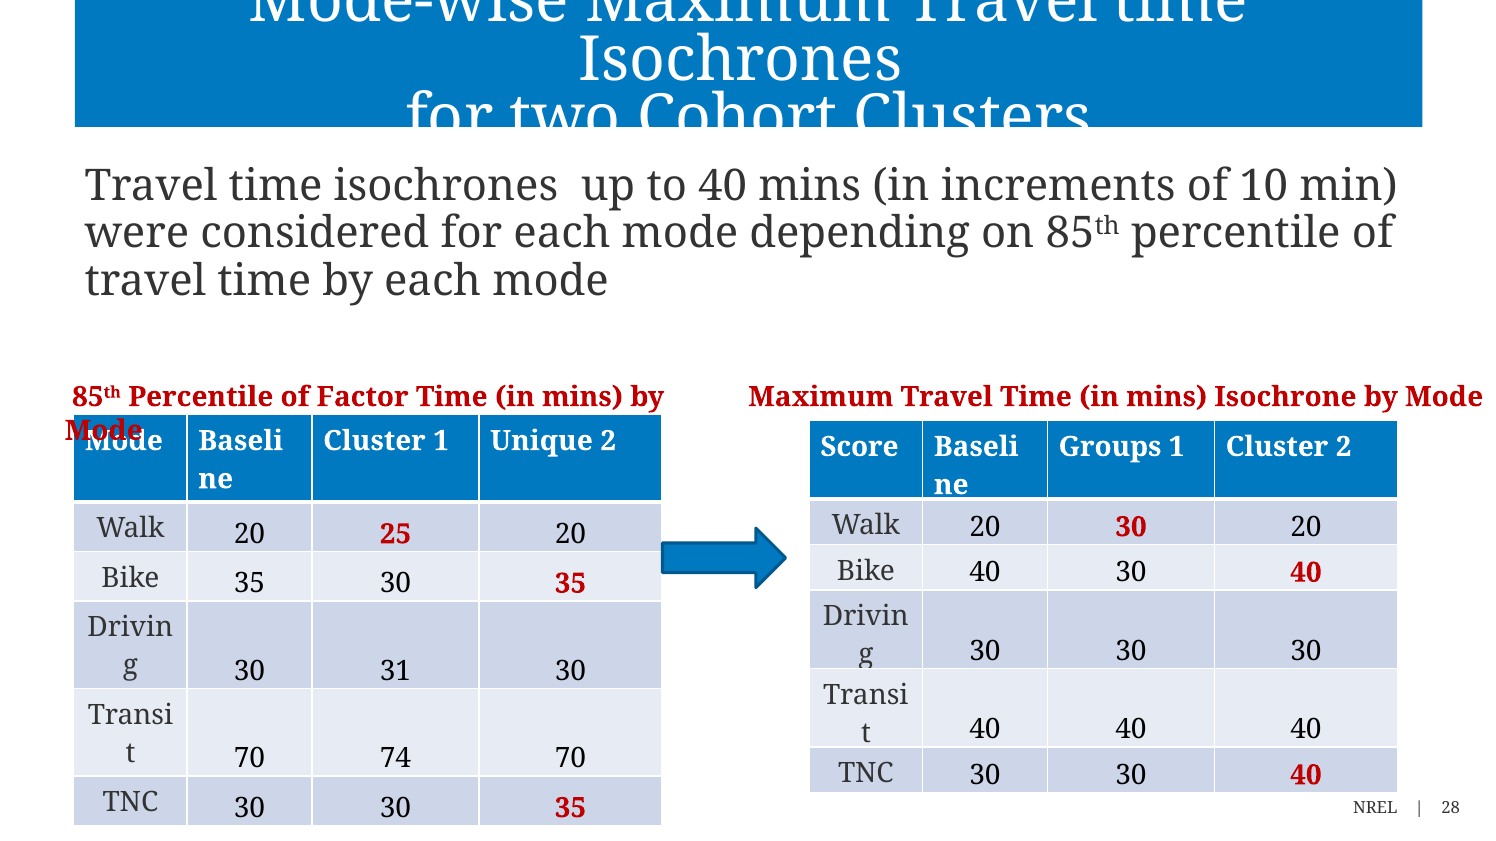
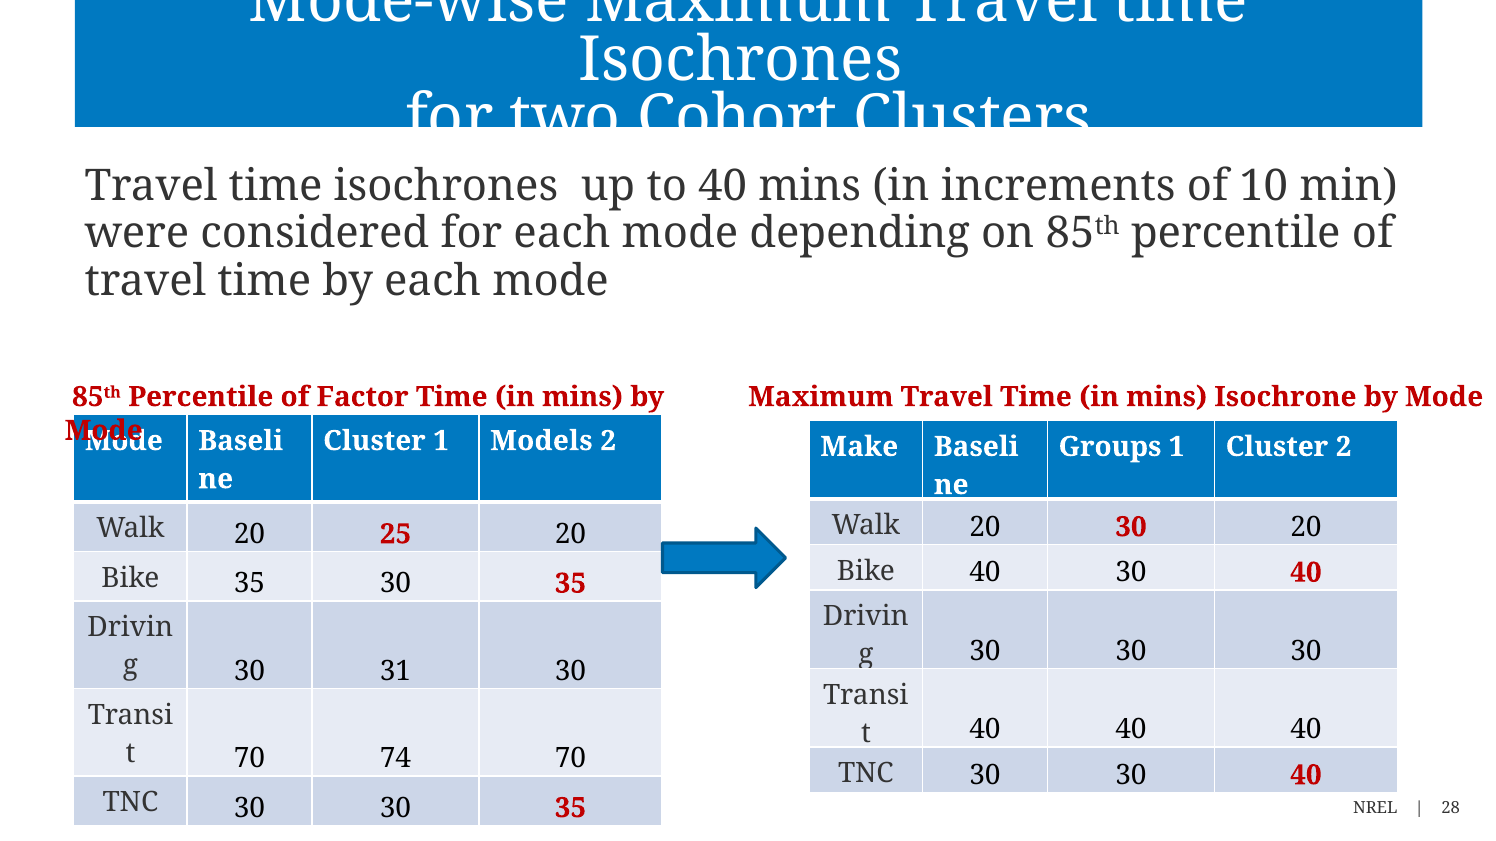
Unique: Unique -> Models
Score: Score -> Make
